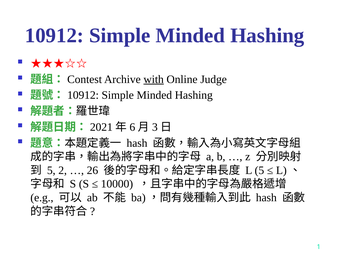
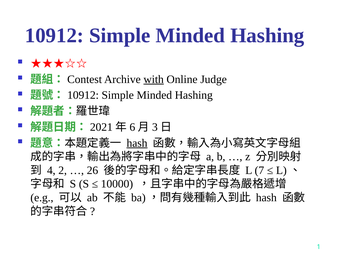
hash at (137, 143) underline: none -> present
5 at (51, 170): 5 -> 4
L 5: 5 -> 7
